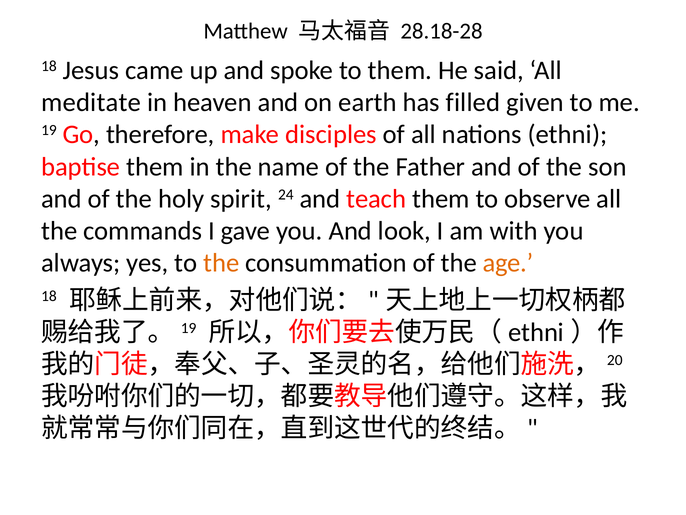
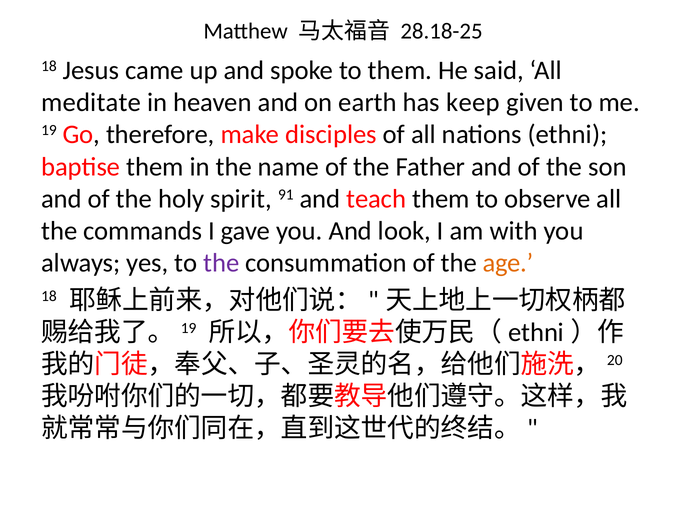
28.18-28: 28.18-28 -> 28.18-25
filled: filled -> keep
24: 24 -> 91
the at (221, 263) colour: orange -> purple
